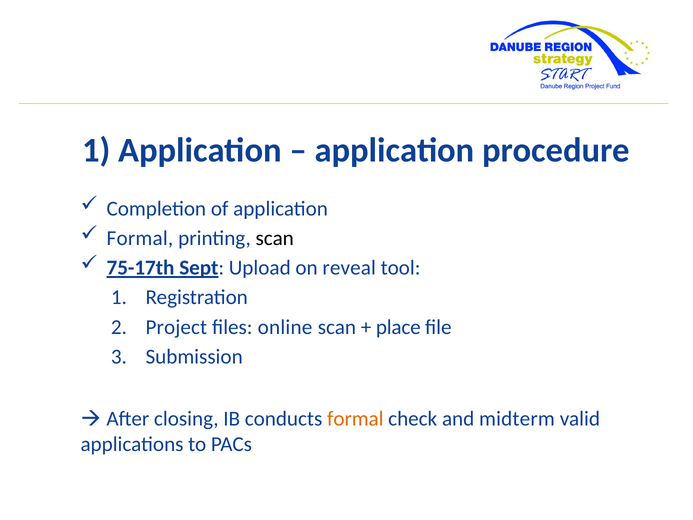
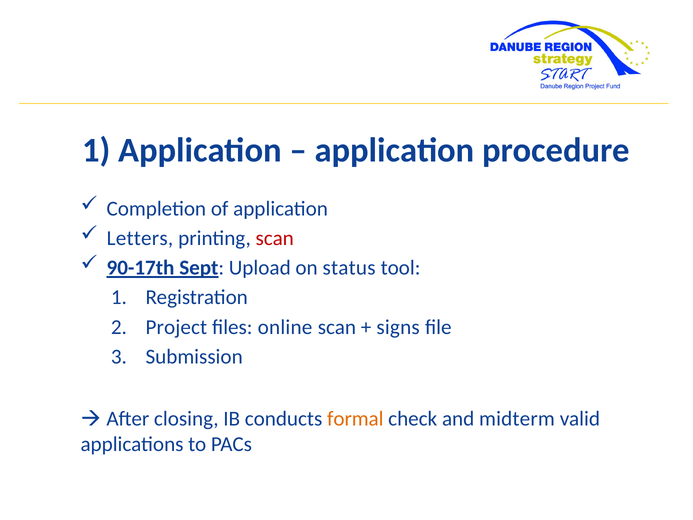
Formal at (140, 238): Formal -> Letters
scan at (275, 238) colour: black -> red
75-17th: 75-17th -> 90-17th
reveal: reveal -> status
place: place -> signs
